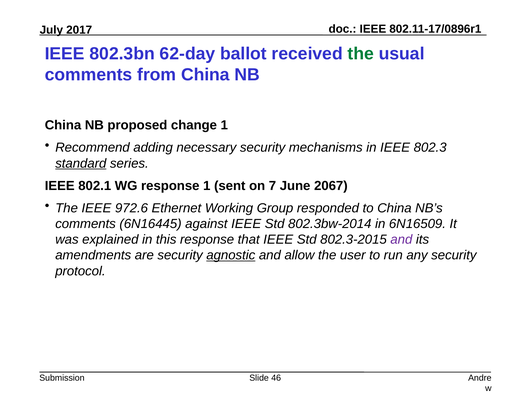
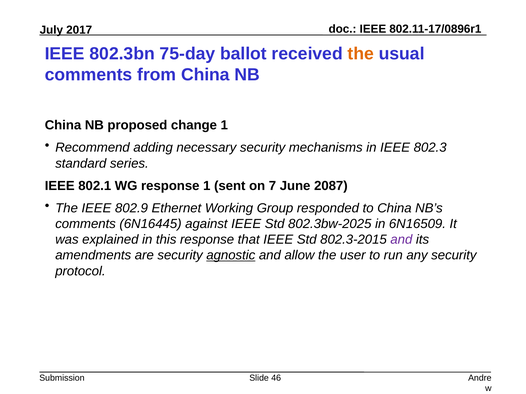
62-day: 62-day -> 75-day
the at (361, 54) colour: green -> orange
standard underline: present -> none
2067: 2067 -> 2087
972.6: 972.6 -> 802.9
802.3bw-2014: 802.3bw-2014 -> 802.3bw-2025
